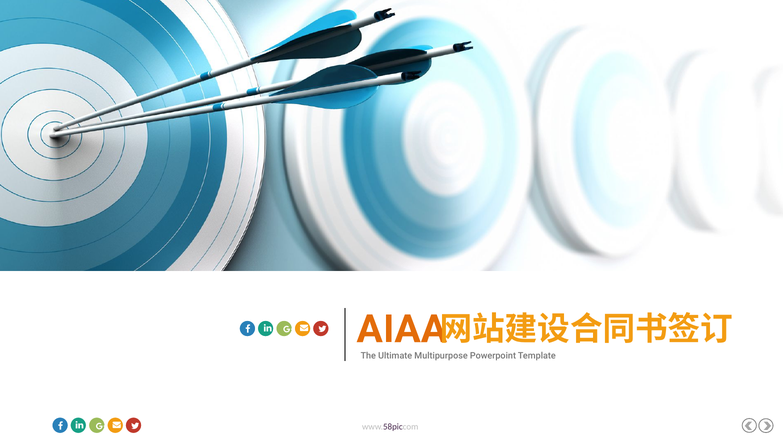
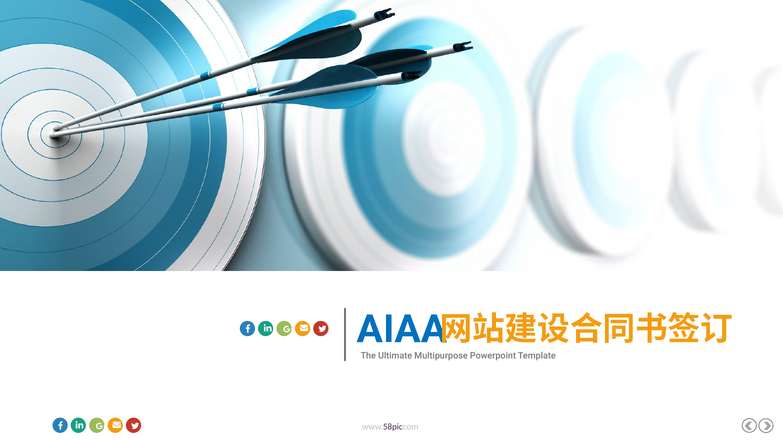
AIAA colour: orange -> blue
